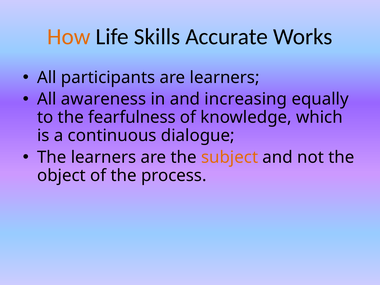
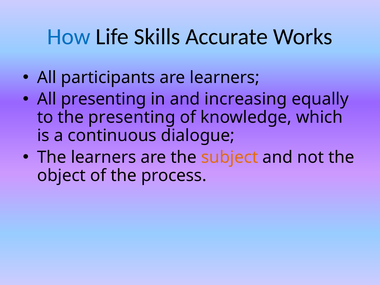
How colour: orange -> blue
All awareness: awareness -> presenting
the fearfulness: fearfulness -> presenting
